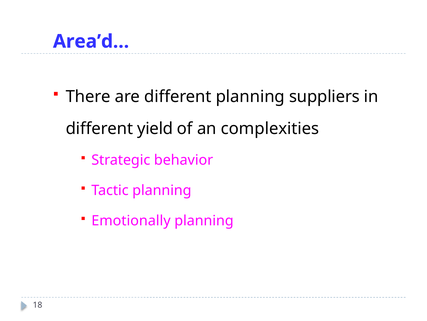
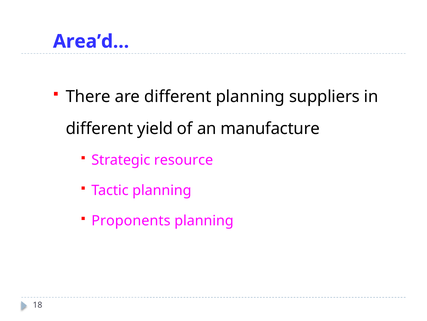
complexities: complexities -> manufacture
behavior: behavior -> resource
Emotionally: Emotionally -> Proponents
